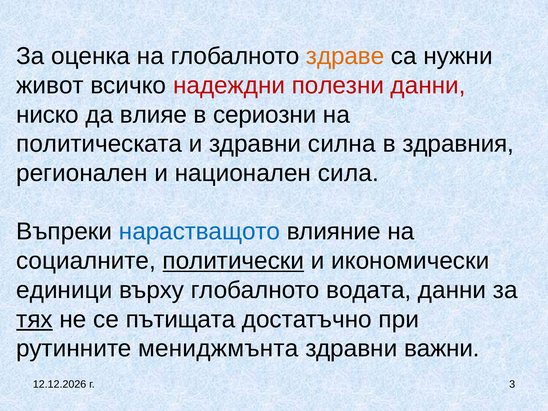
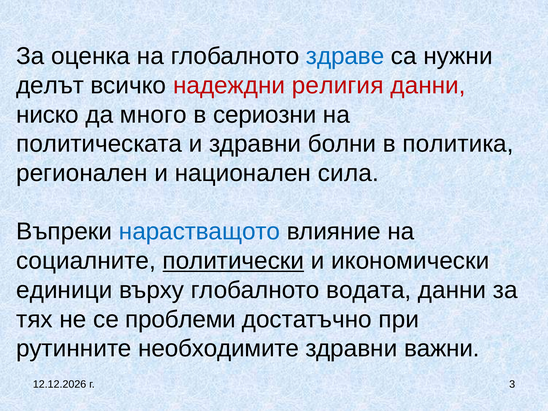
здраве colour: orange -> blue
живот: живот -> делът
полезни: полезни -> религия
влияе: влияе -> много
силна: силна -> болни
здравния: здравния -> политика
тях underline: present -> none
пътищата: пътищата -> проблеми
мениджмънта: мениджмънта -> необходимите
